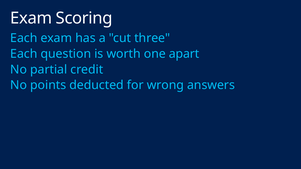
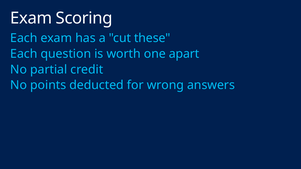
three: three -> these
